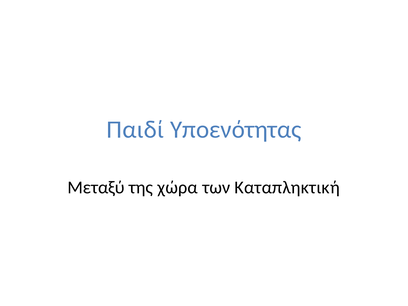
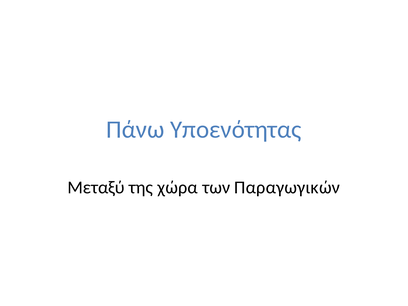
Παιδί: Παιδί -> Πάνω
Καταπληκτική: Καταπληκτική -> Παραγωγικών
